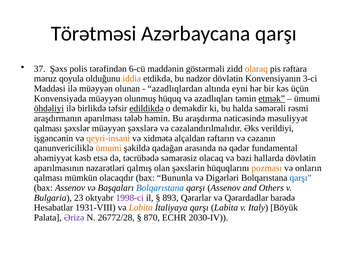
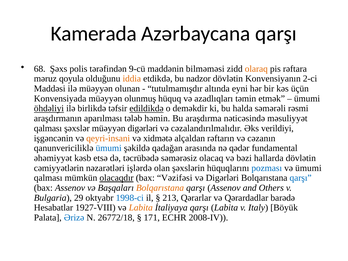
Törətməsi: Törətməsi -> Kamerada
37: 37 -> 68
6-cü: 6-cü -> 9-cü
göstərməli: göstərməli -> bilməməsi
3-ci: 3-ci -> 2-ci
azadlıqlardan: azadlıqlardan -> tutulmamışdır
etmək underline: present -> none
müəyyən şəxslərə: şəxslərə -> digərləri
ümumi at (109, 148) colour: orange -> blue
aparılmasının: aparılmasının -> cəmiyyətlərin
qalmış: qalmış -> işlərdə
pozması colour: orange -> blue
və onların: onların -> ümumi
olacaqdır underline: none -> present
Bununla: Bununla -> Vəzifəsi
Bolqarıstana at (160, 188) colour: blue -> orange
23: 23 -> 29
1998-ci colour: purple -> blue
893: 893 -> 213
1931‑VIII: 1931‑VIII -> 1927‑VIII
Ərizə colour: purple -> blue
26772/28: 26772/28 -> 26772/18
870: 870 -> 171
2030‑IV: 2030‑IV -> 2008‑IV
